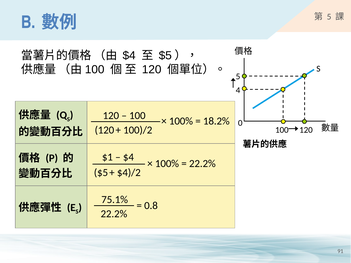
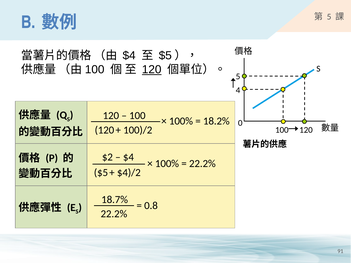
120 at (152, 70) underline: none -> present
$1: $1 -> $2
75.1%: 75.1% -> 18.7%
